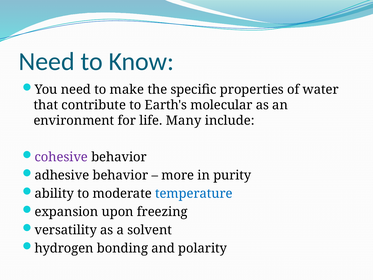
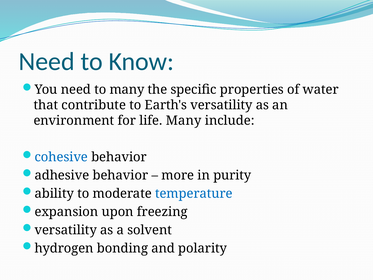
to make: make -> many
Earth's molecular: molecular -> versatility
cohesive colour: purple -> blue
